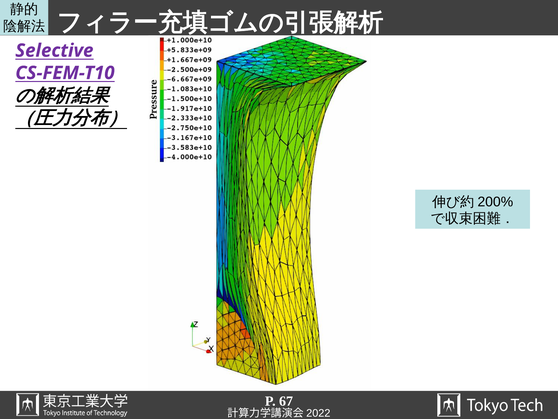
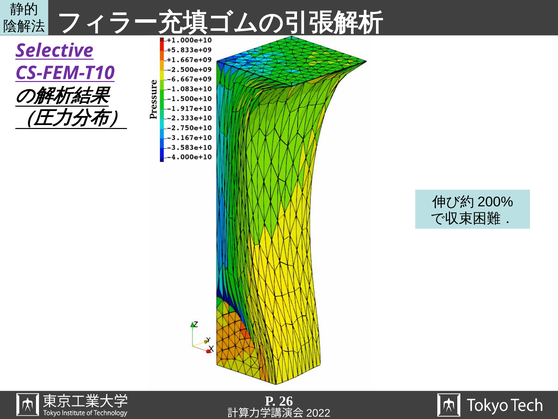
67: 67 -> 26
